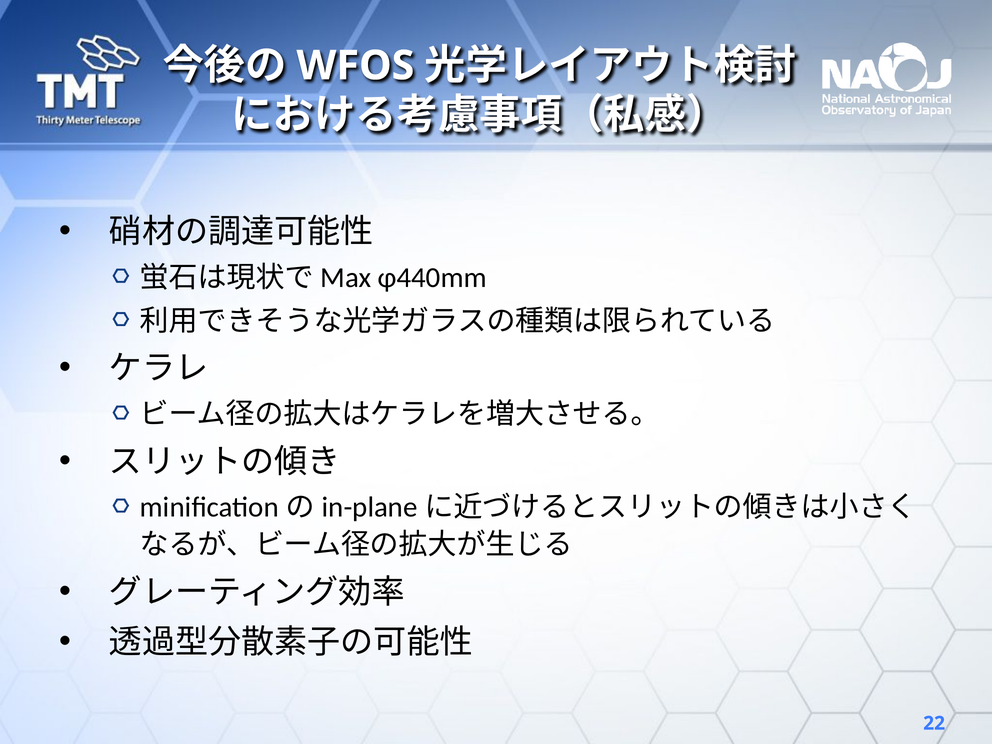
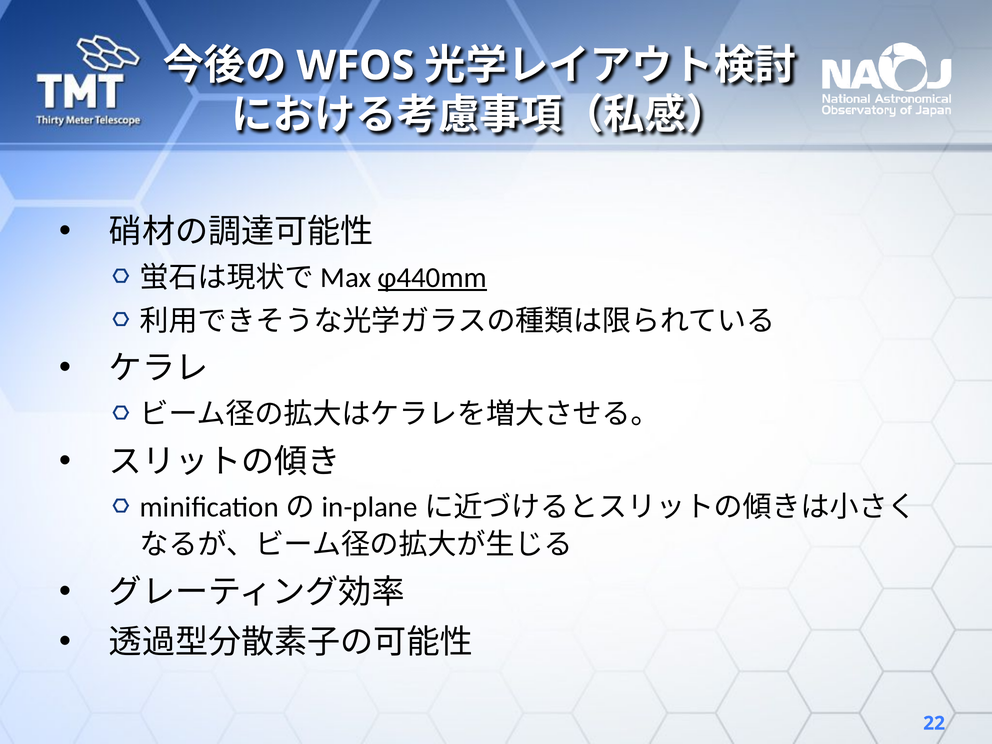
φ440mm underline: none -> present
